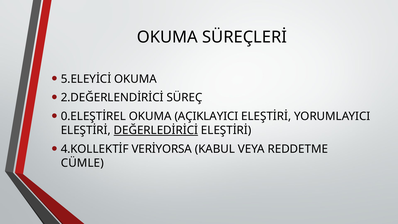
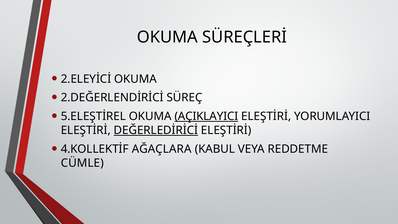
5.ELEYİCİ: 5.ELEYİCİ -> 2.ELEYİCİ
0.ELEŞTİREL: 0.ELEŞTİREL -> 5.ELEŞTİREL
AÇIKLAYICI underline: none -> present
VERİYORSA: VERİYORSA -> AĞAÇLARA
